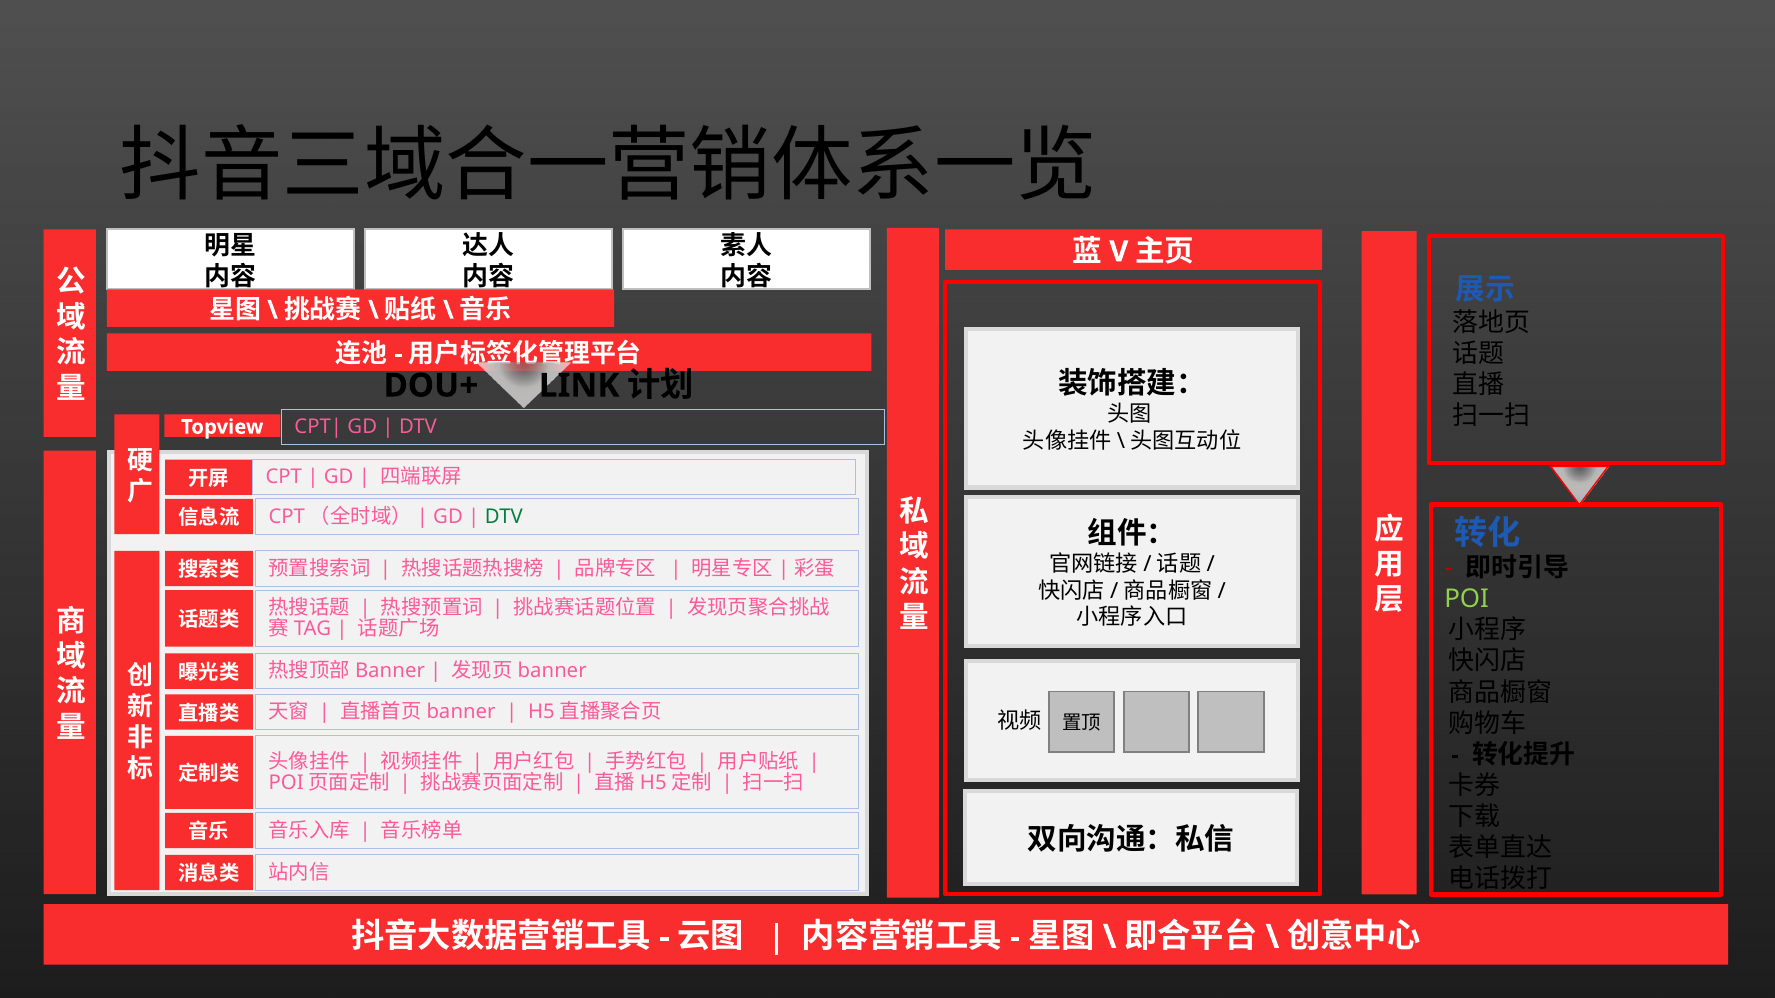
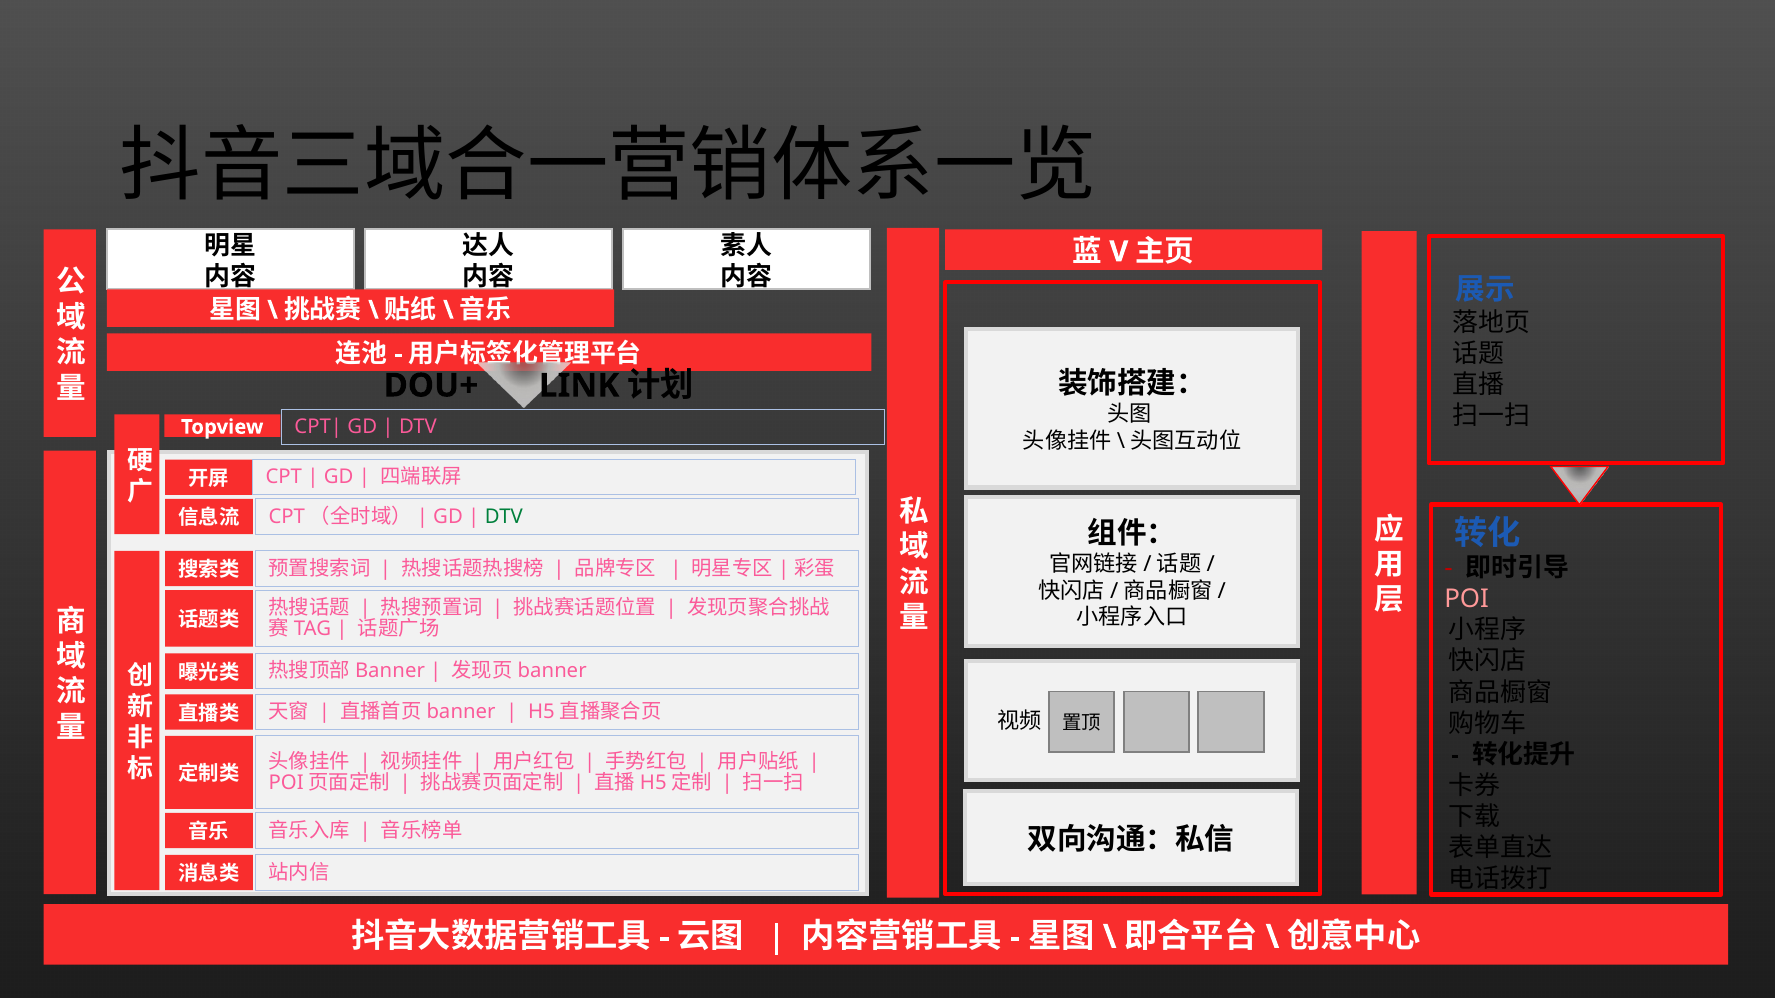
POI colour: light green -> pink
